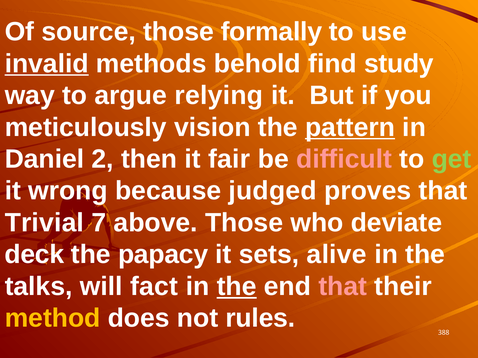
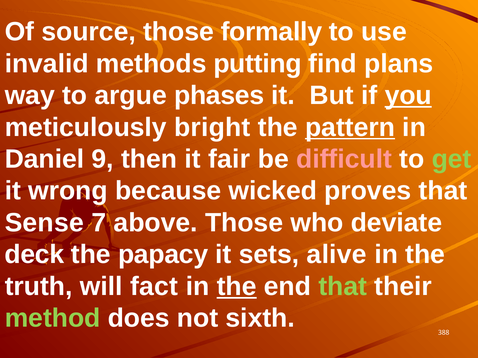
invalid underline: present -> none
behold: behold -> putting
study: study -> plans
relying: relying -> phases
you underline: none -> present
vision: vision -> bright
2: 2 -> 9
judged: judged -> wicked
Trivial: Trivial -> Sense
talks: talks -> truth
that at (343, 287) colour: pink -> light green
method colour: yellow -> light green
rules: rules -> sixth
